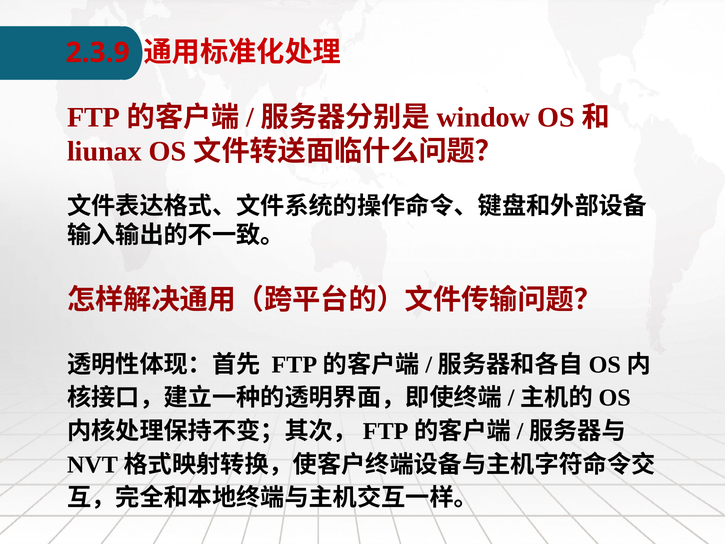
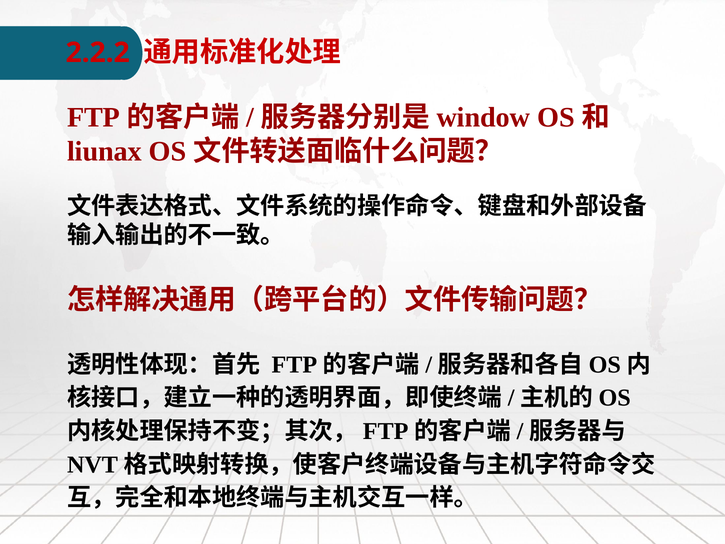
2.3.9: 2.3.9 -> 2.2.2
